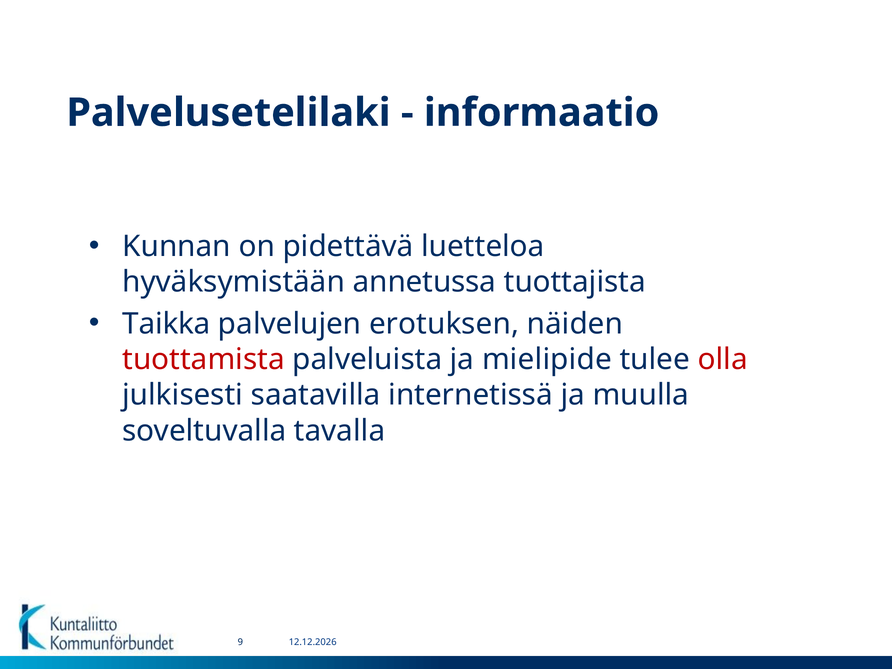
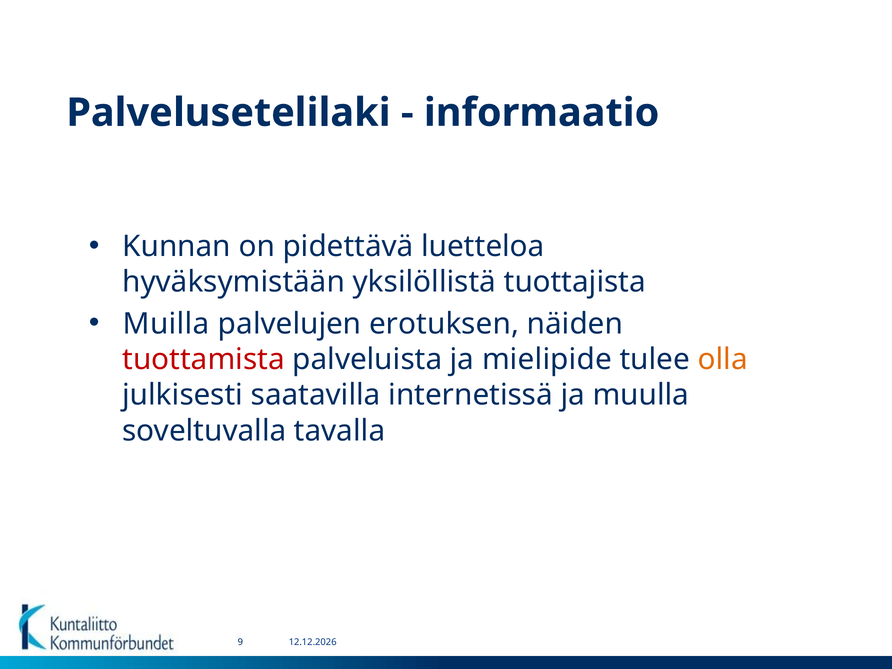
annetussa: annetussa -> yksilöllistä
Taikka: Taikka -> Muilla
olla colour: red -> orange
